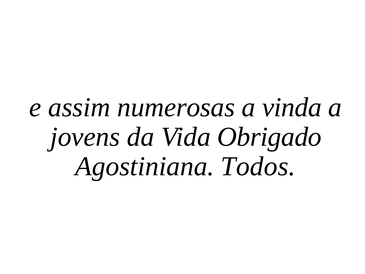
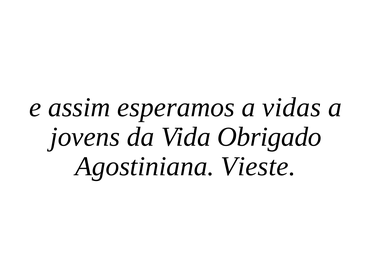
numerosas: numerosas -> esperamos
vinda: vinda -> vidas
Todos: Todos -> Vieste
